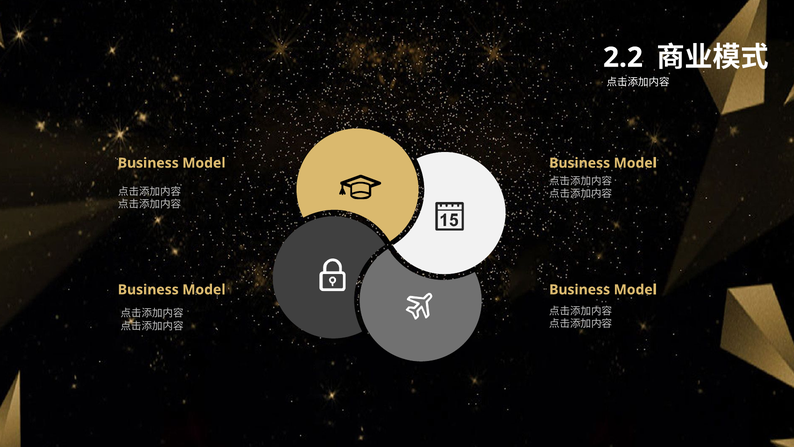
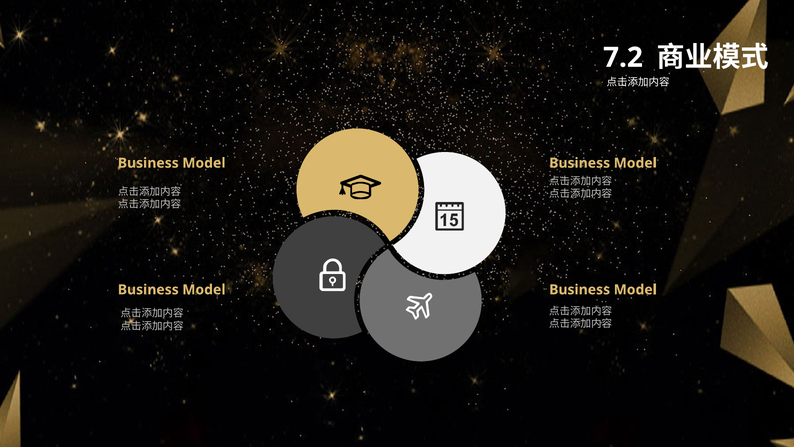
2.2: 2.2 -> 7.2
